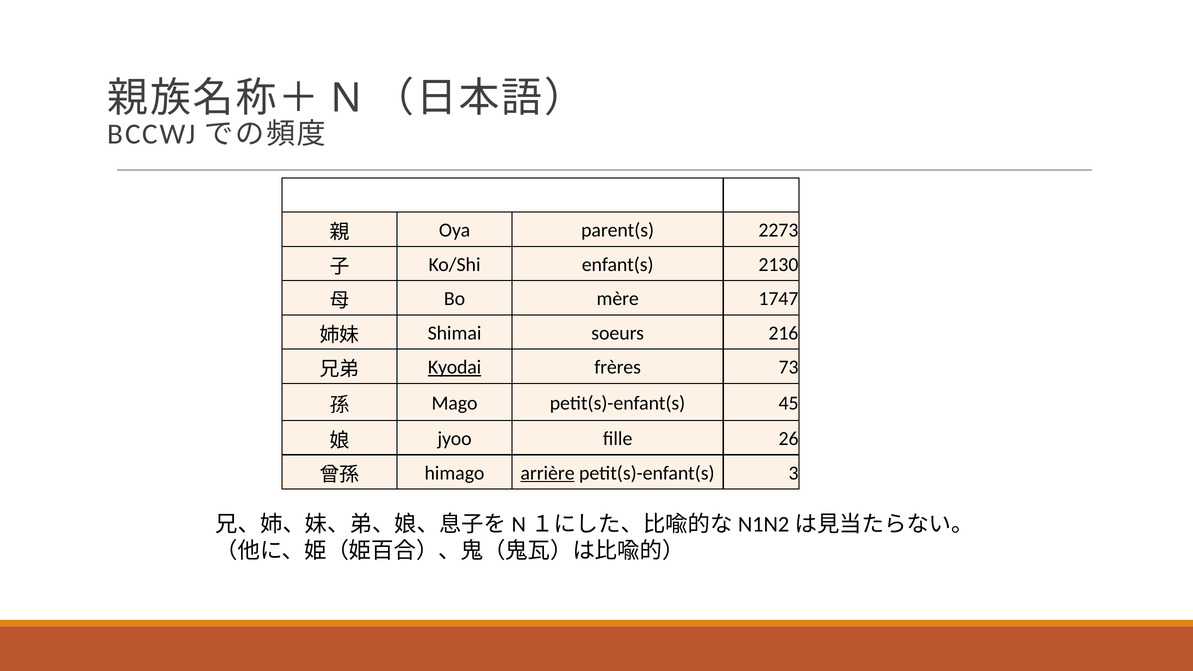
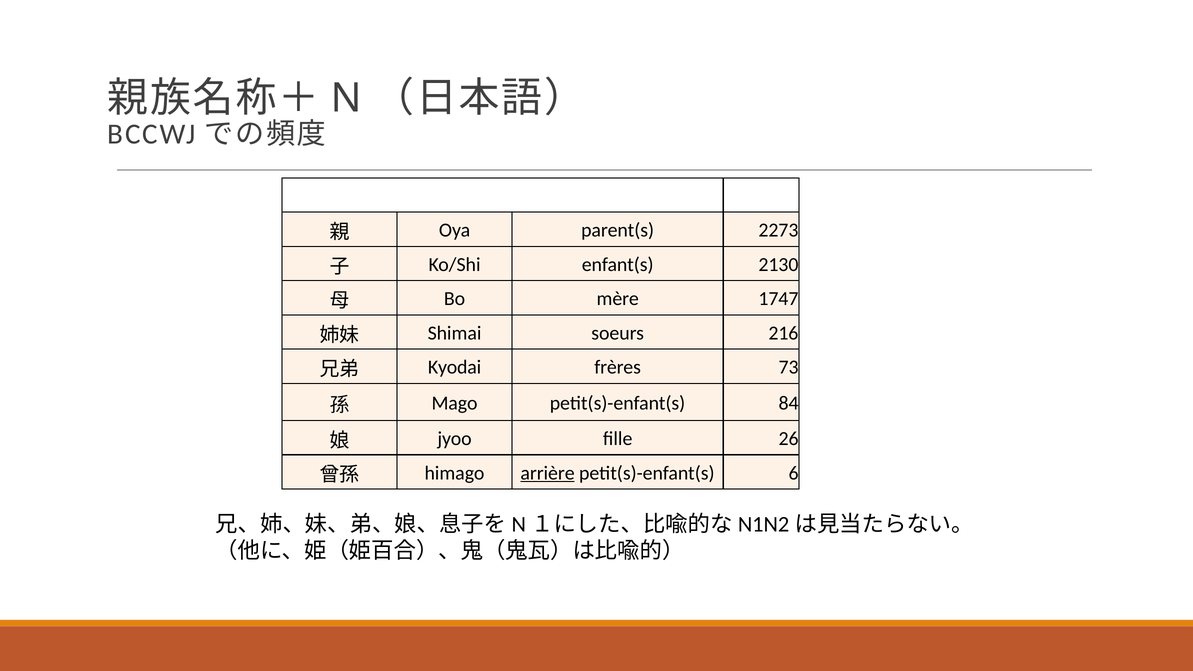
Kyodai underline: present -> none
45: 45 -> 84
3: 3 -> 6
